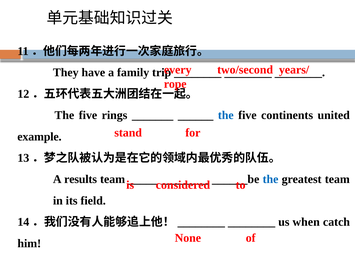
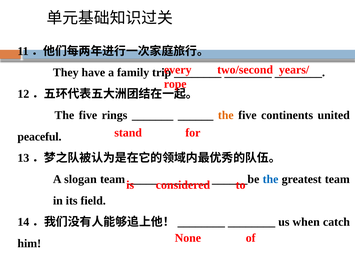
the at (226, 115) colour: blue -> orange
example: example -> peaceful
results: results -> slogan
